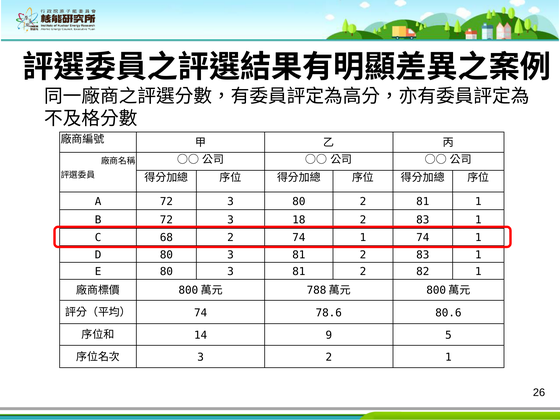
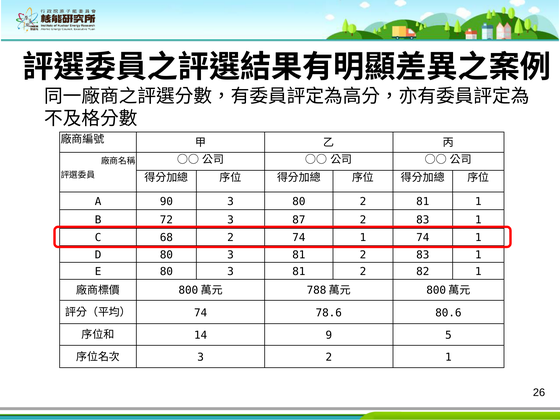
A 72: 72 -> 90
18: 18 -> 87
